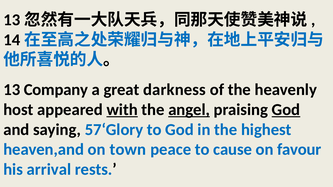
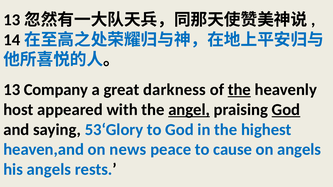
the at (239, 90) underline: none -> present
with underline: present -> none
57‘Glory: 57‘Glory -> 53‘Glory
town: town -> news
on favour: favour -> angels
his arrival: arrival -> angels
